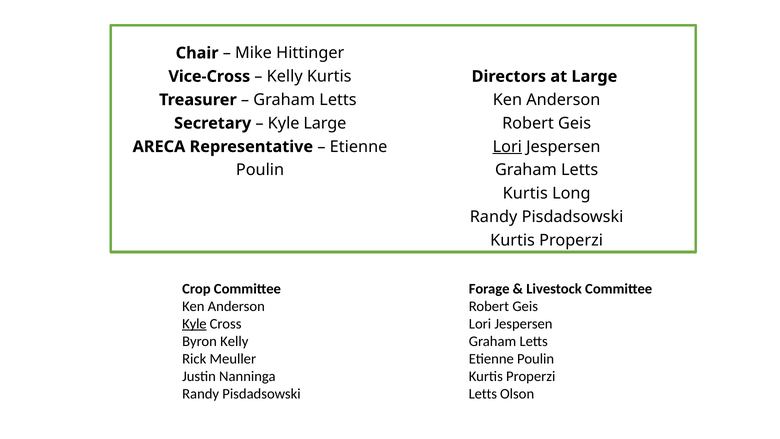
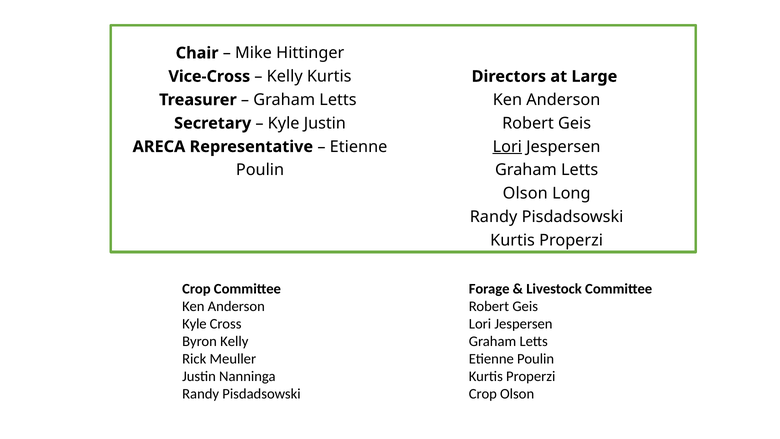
Kyle Large: Large -> Justin
Kurtis at (525, 193): Kurtis -> Olson
Kyle at (194, 324) underline: present -> none
Letts at (483, 394): Letts -> Crop
